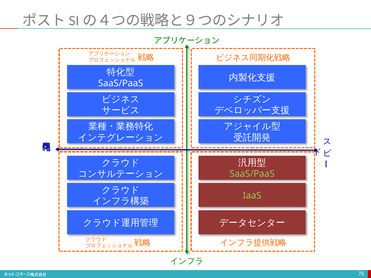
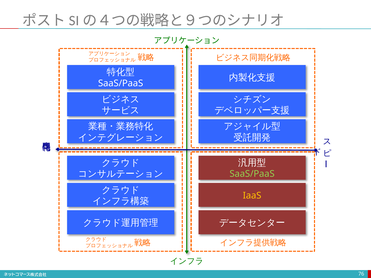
IaaS colour: light green -> yellow
